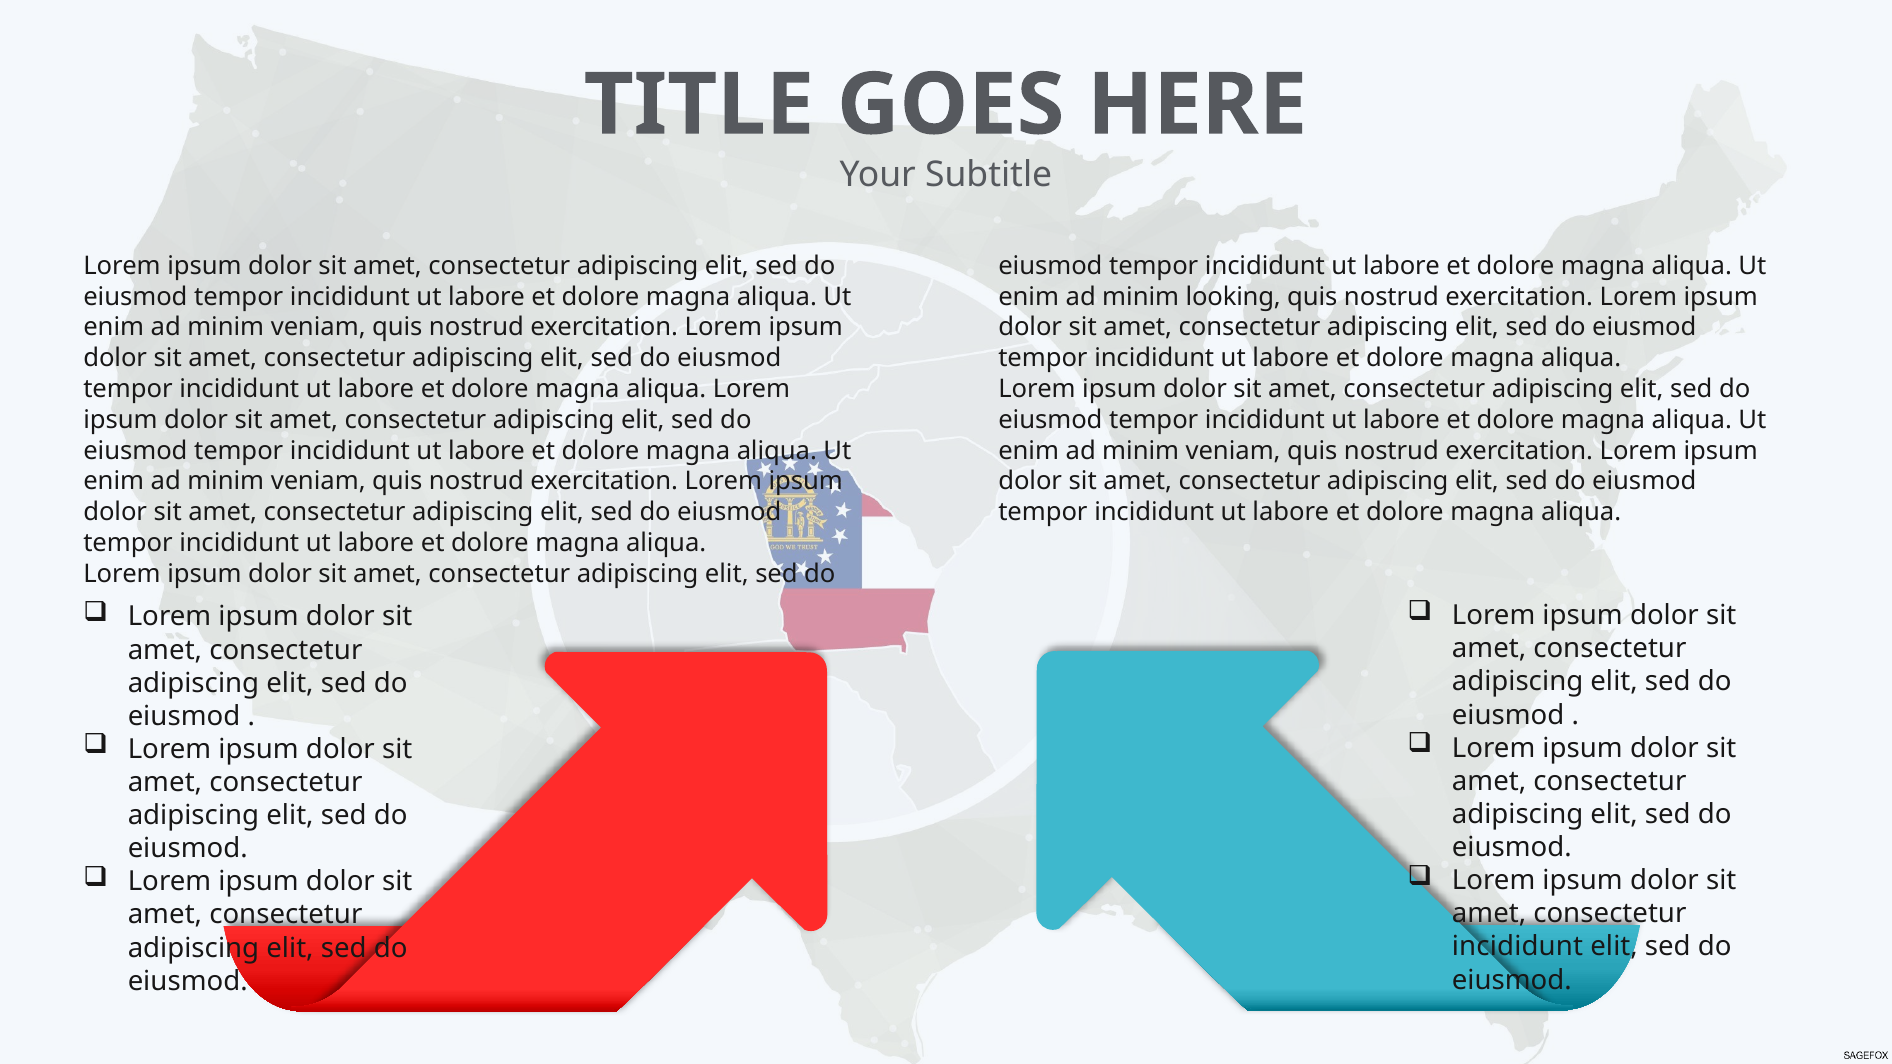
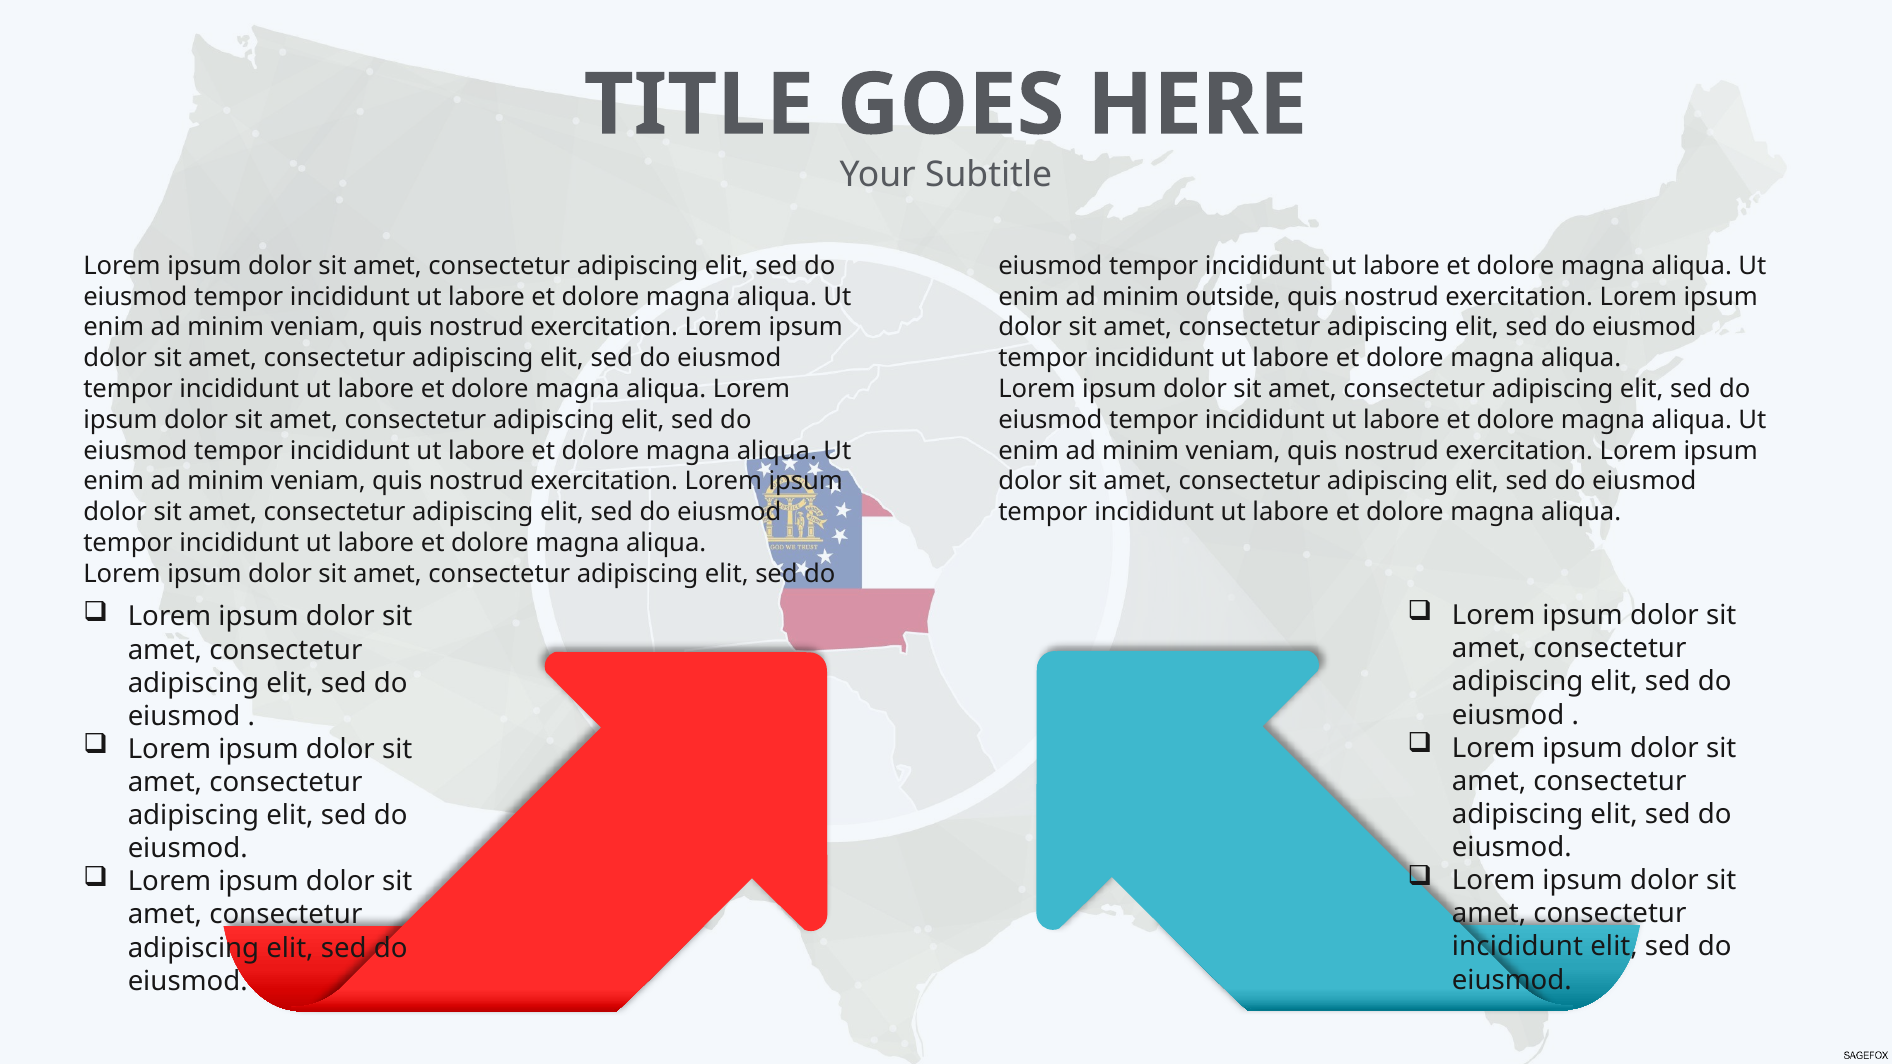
looking: looking -> outside
